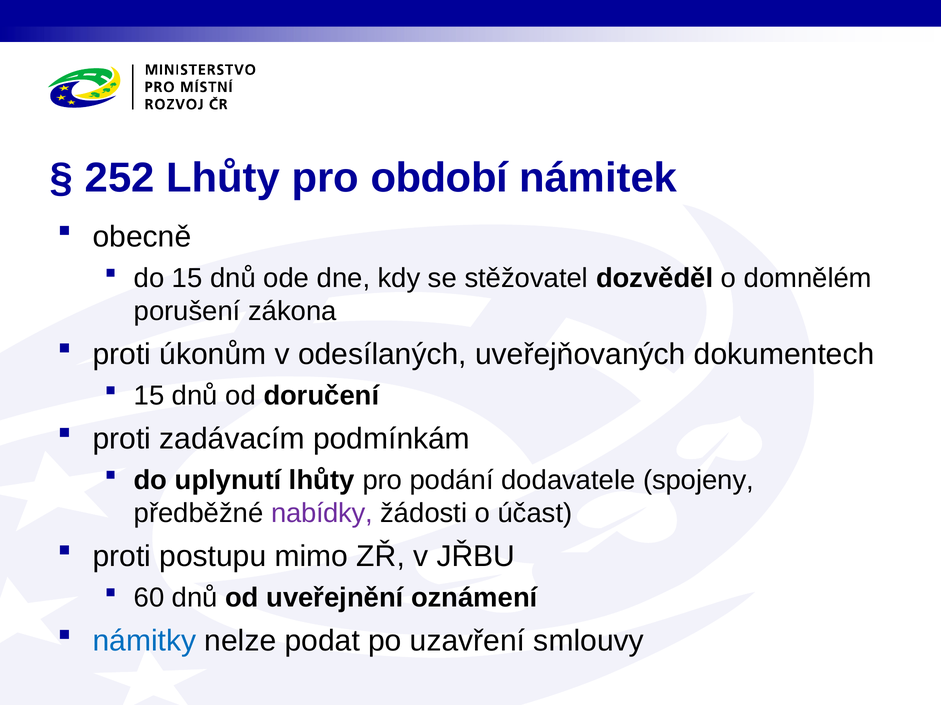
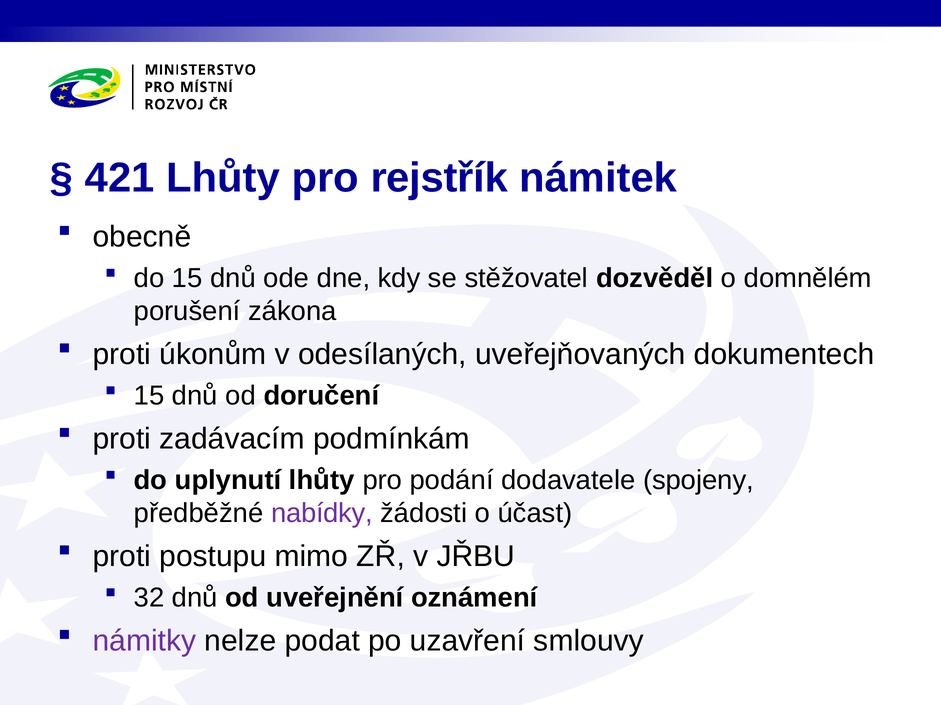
252: 252 -> 421
období: období -> rejstřík
60: 60 -> 32
námitky colour: blue -> purple
